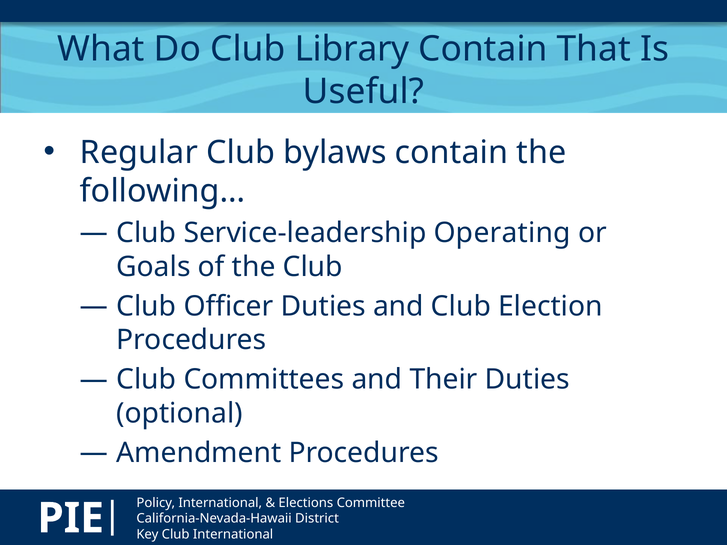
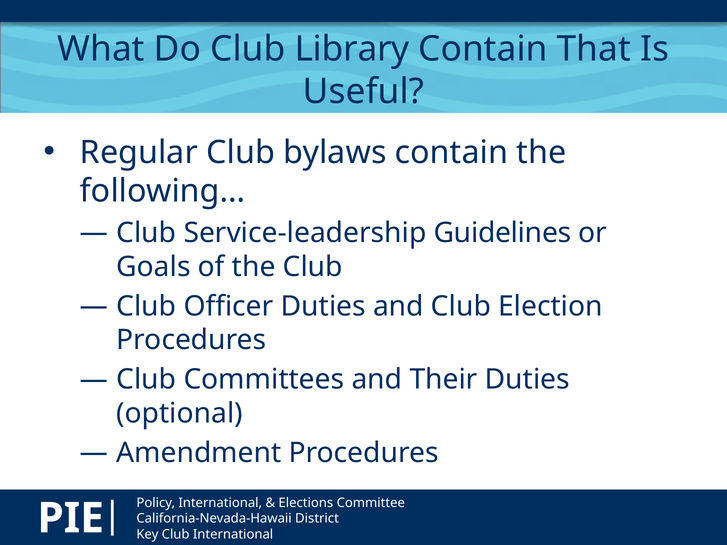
Operating: Operating -> Guidelines
